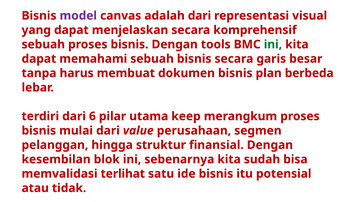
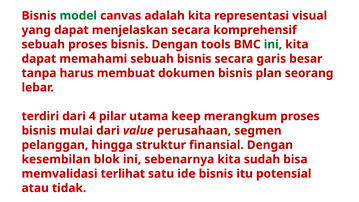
model colour: purple -> green
adalah dari: dari -> kita
berbeda: berbeda -> seorang
6: 6 -> 4
